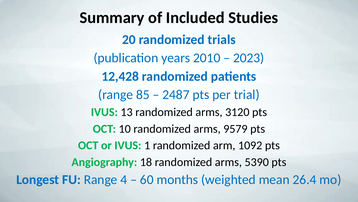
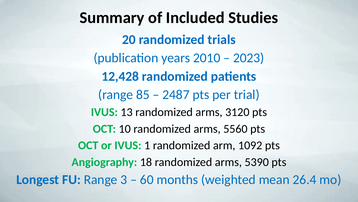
9579: 9579 -> 5560
4: 4 -> 3
